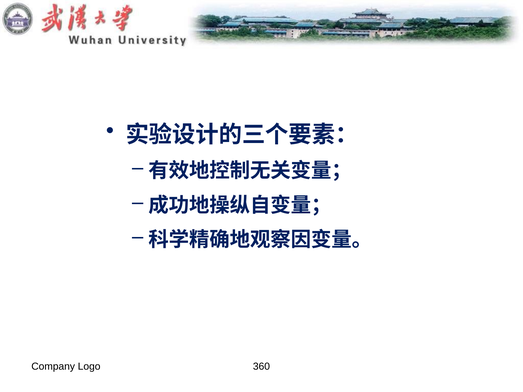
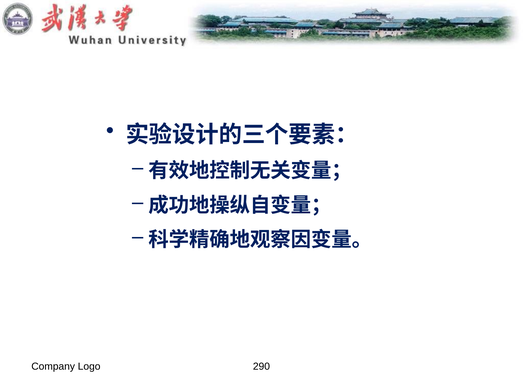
360: 360 -> 290
